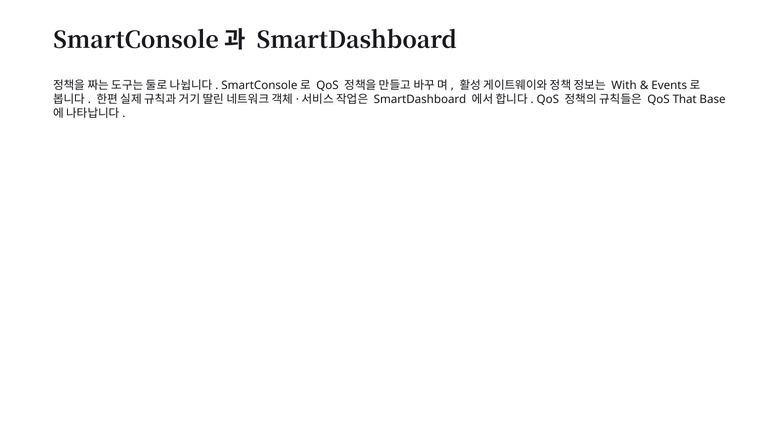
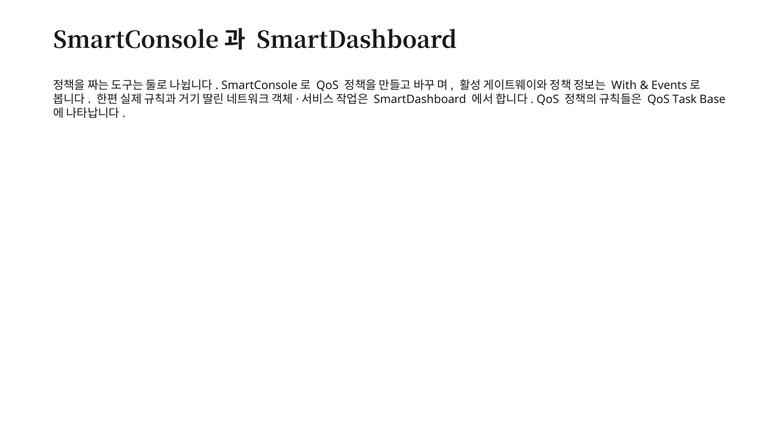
That: That -> Task
